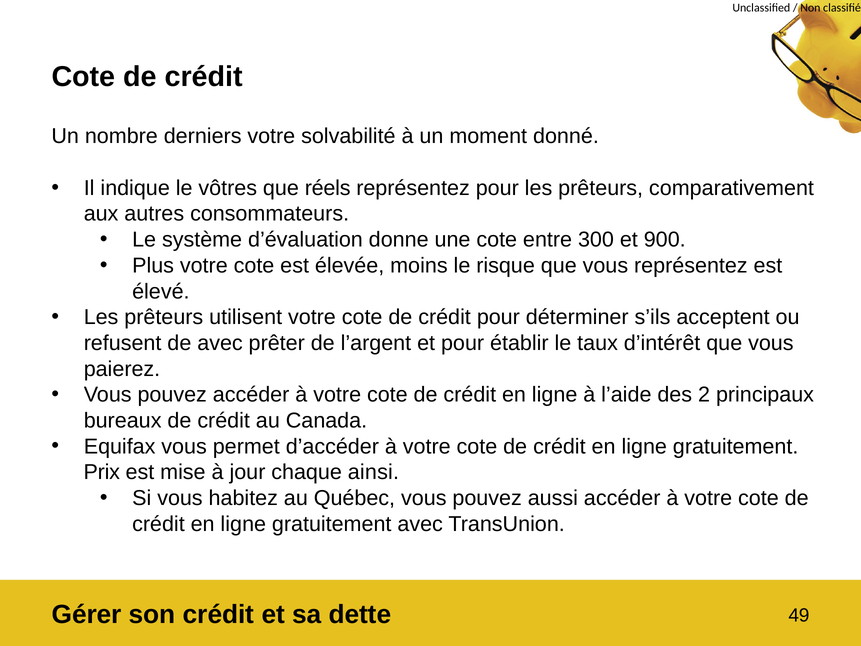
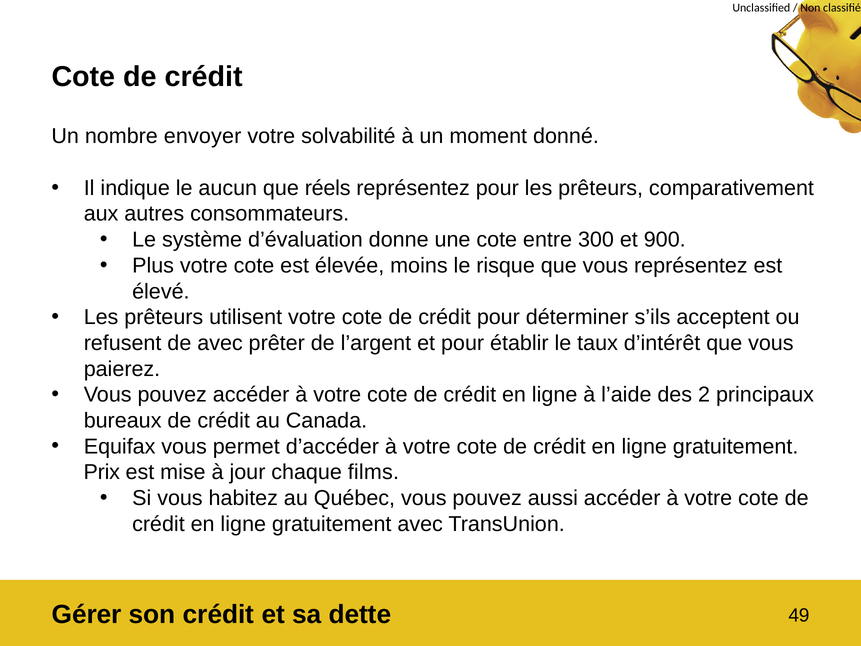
derniers: derniers -> envoyer
vôtres: vôtres -> aucun
ainsi: ainsi -> films
